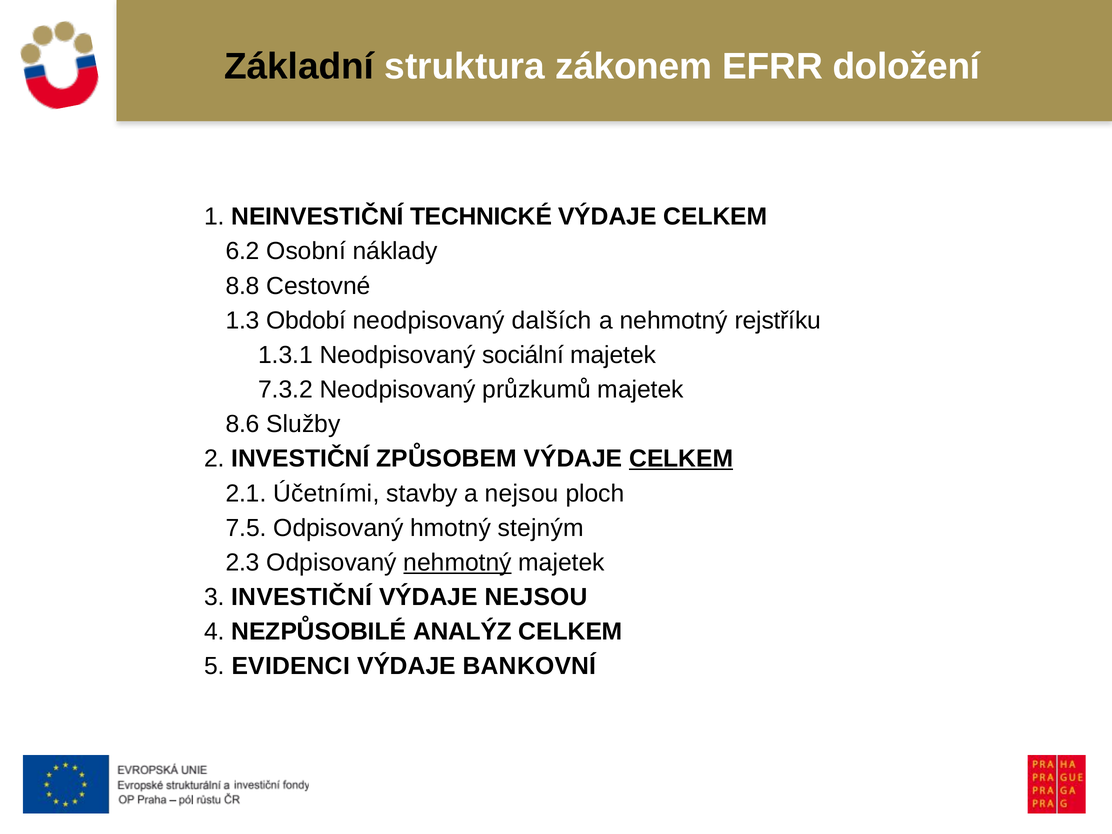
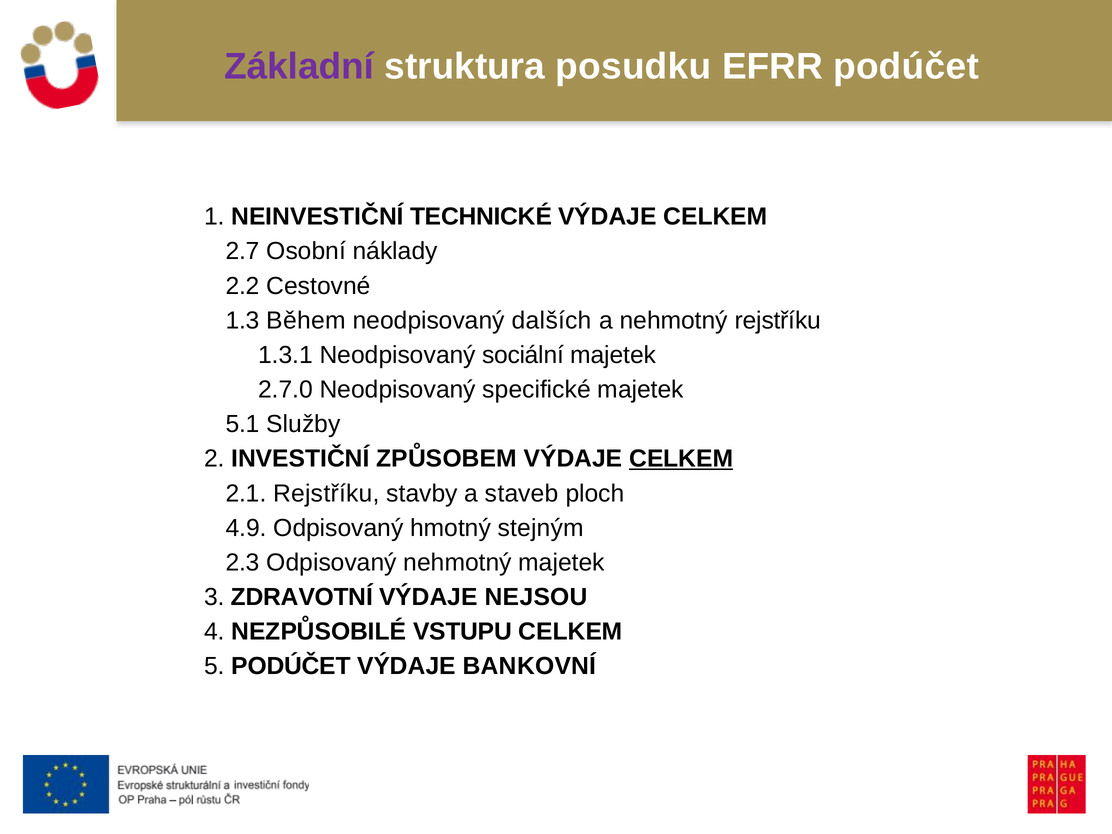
Základní colour: black -> purple
zákonem: zákonem -> posudku
EFRR doložení: doložení -> podúčet
6.2: 6.2 -> 2.7
8.8: 8.8 -> 2.2
Období: Období -> Během
7.3.2: 7.3.2 -> 2.7.0
průzkumů: průzkumů -> specifické
8.6: 8.6 -> 5.1
2.1 Účetními: Účetními -> Rejstříku
a nejsou: nejsou -> staveb
7.5: 7.5 -> 4.9
nehmotný at (458, 563) underline: present -> none
3 INVESTIČNÍ: INVESTIČNÍ -> ZDRAVOTNÍ
ANALÝZ: ANALÝZ -> VSTUPU
5 EVIDENCI: EVIDENCI -> PODÚČET
